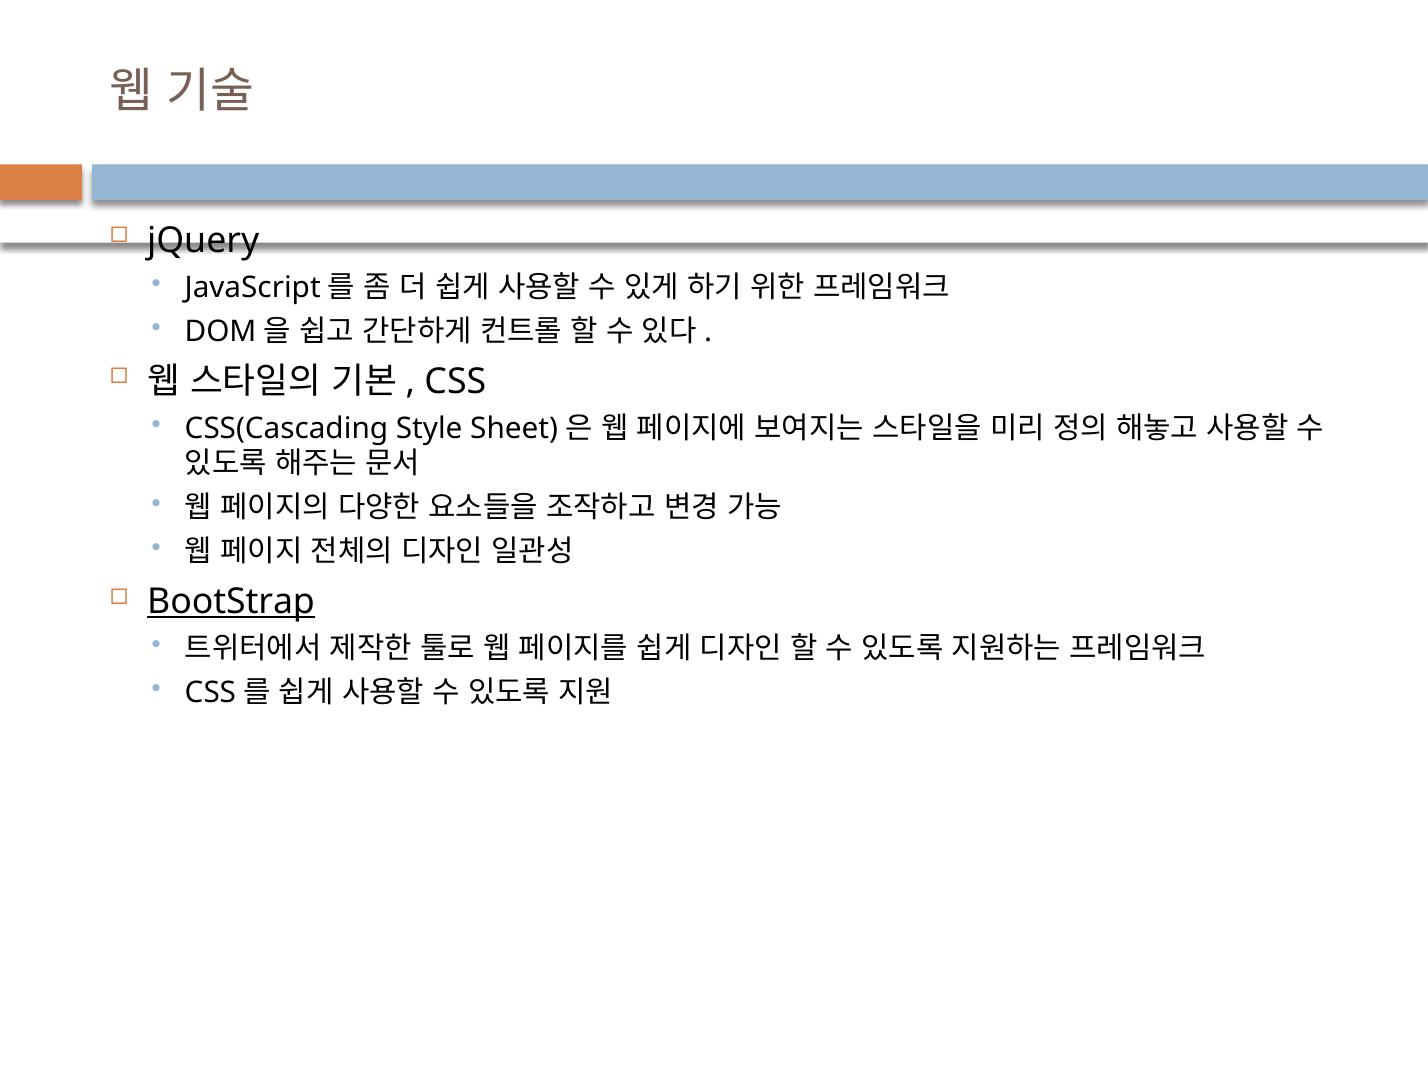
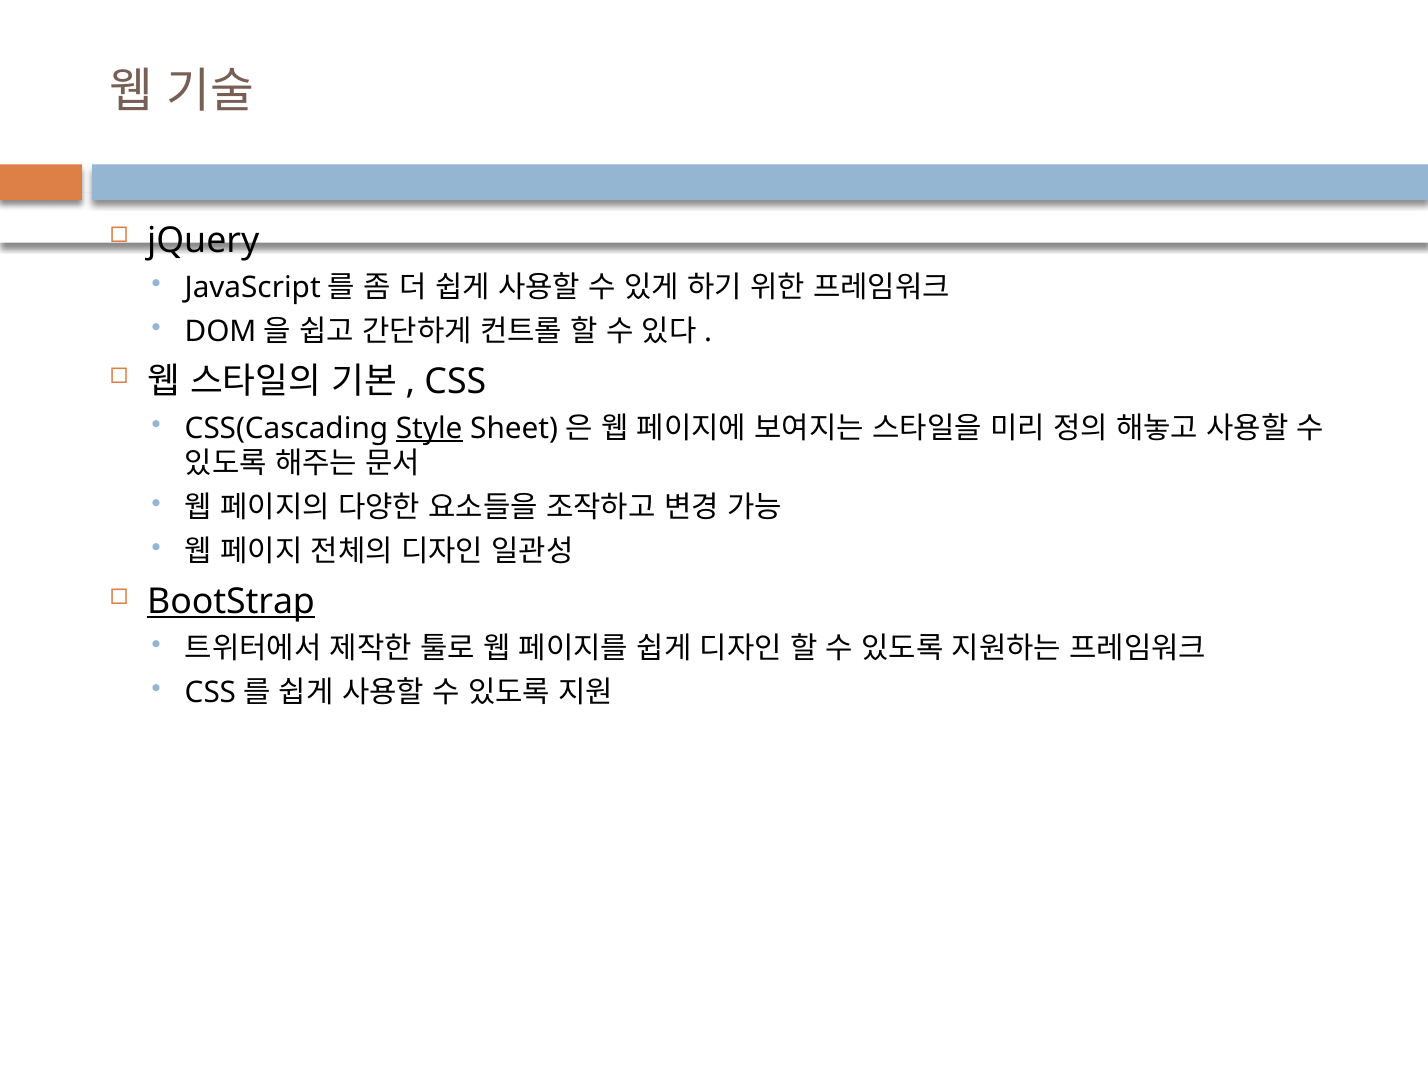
Style underline: none -> present
